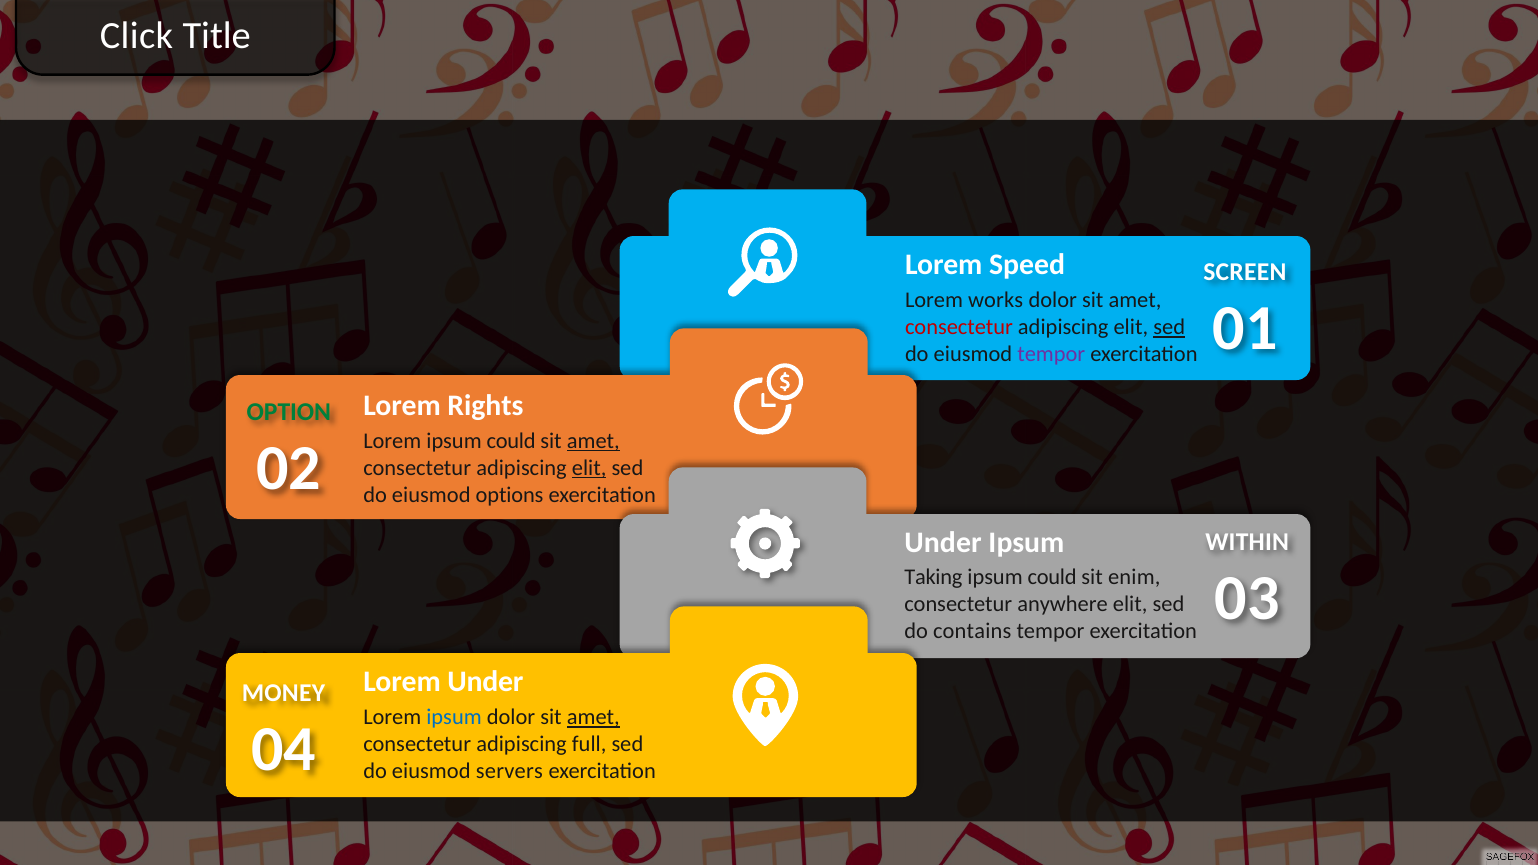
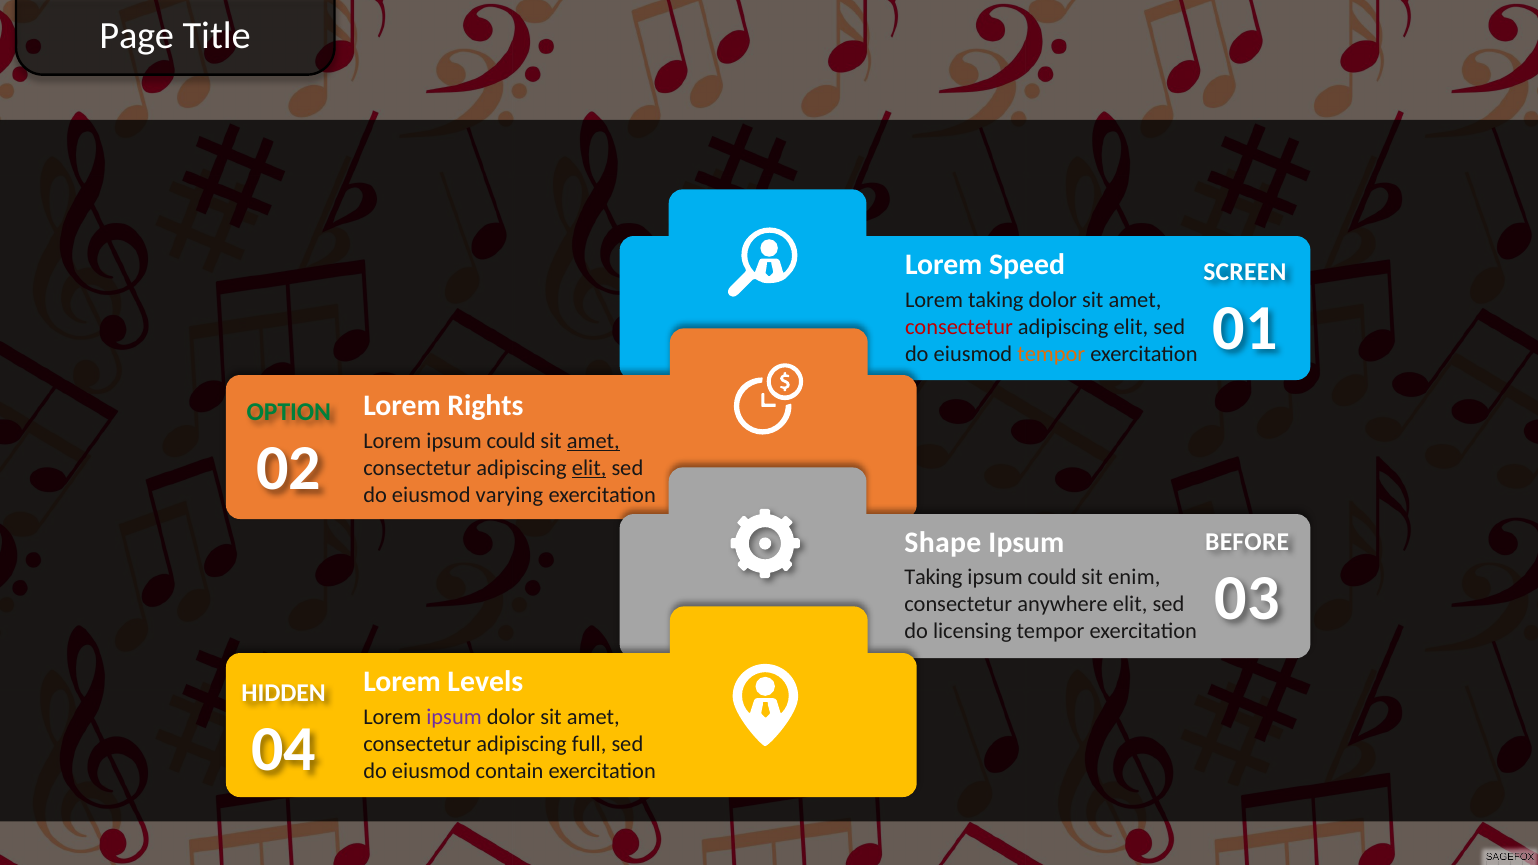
Click: Click -> Page
Lorem works: works -> taking
sed at (1169, 327) underline: present -> none
tempor at (1051, 354) colour: purple -> orange
options: options -> varying
Under at (943, 542): Under -> Shape
WITHIN: WITHIN -> BEFORE
contains: contains -> licensing
Lorem Under: Under -> Levels
MONEY: MONEY -> HIDDEN
ipsum at (454, 717) colour: blue -> purple
amet at (593, 717) underline: present -> none
servers: servers -> contain
